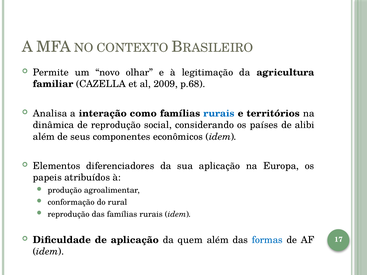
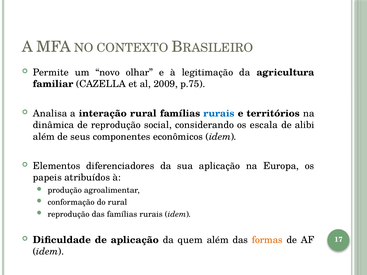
p.68: p.68 -> p.75
interação como: como -> rural
países: países -> escala
formas colour: blue -> orange
